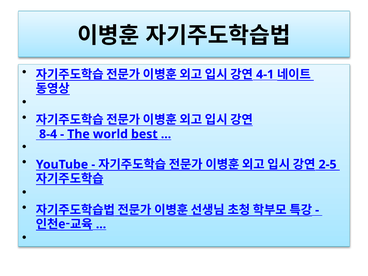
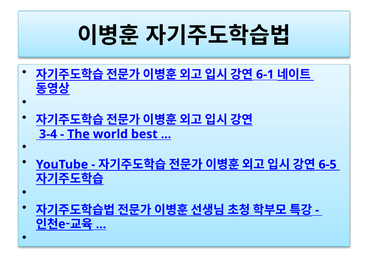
4-1: 4-1 -> 6-1
8-4: 8-4 -> 3-4
best underline: present -> none
2-5: 2-5 -> 6-5
